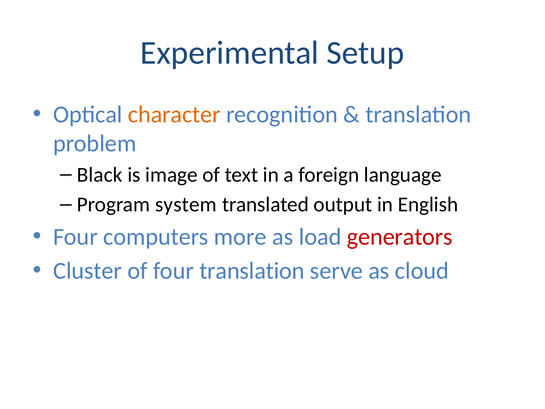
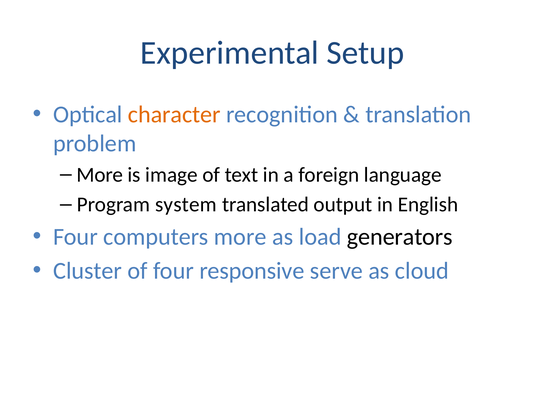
Black at (100, 175): Black -> More
generators colour: red -> black
four translation: translation -> responsive
